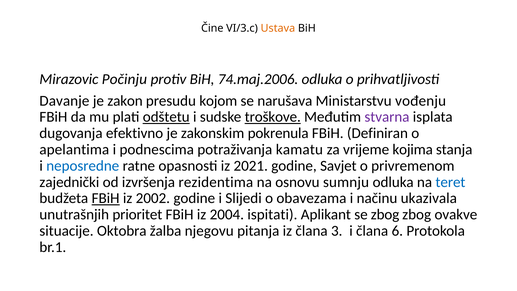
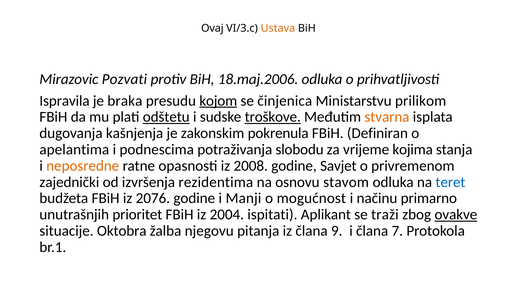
Čine: Čine -> Ovaj
Počinju: Počinju -> Pozvati
74.maj.2006: 74.maj.2006 -> 18.maj.2006
Davanje: Davanje -> Ispravila
zakon: zakon -> braka
kojom underline: none -> present
narušava: narušava -> činjenica
vođenju: vođenju -> prilikom
stvarna colour: purple -> orange
efektivno: efektivno -> kašnjenja
kamatu: kamatu -> slobodu
neposredne colour: blue -> orange
2021: 2021 -> 2008
sumnju: sumnju -> stavom
FBiH at (106, 198) underline: present -> none
2002: 2002 -> 2076
Slijedi: Slijedi -> Manji
obavezama: obavezama -> mogućnost
ukazivala: ukazivala -> primarno
se zbog: zbog -> traži
ovakve underline: none -> present
3: 3 -> 9
6: 6 -> 7
